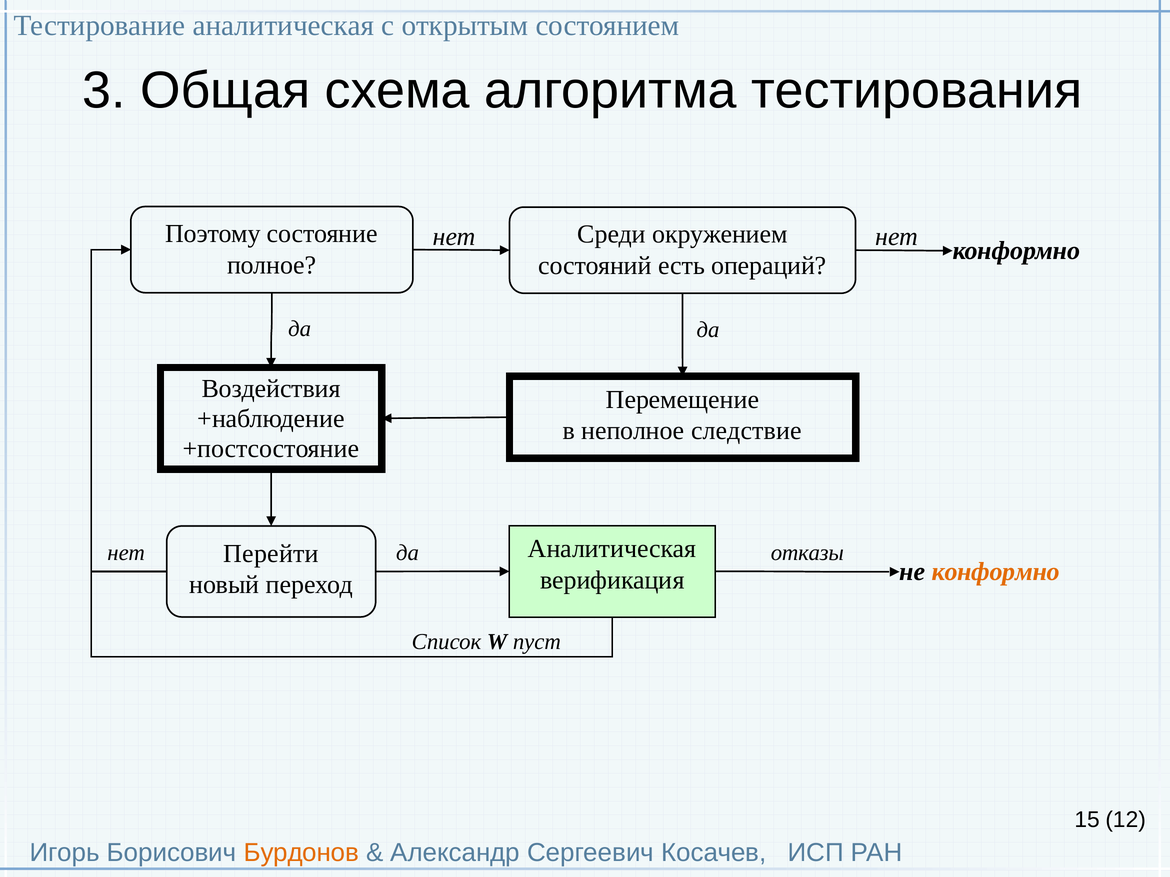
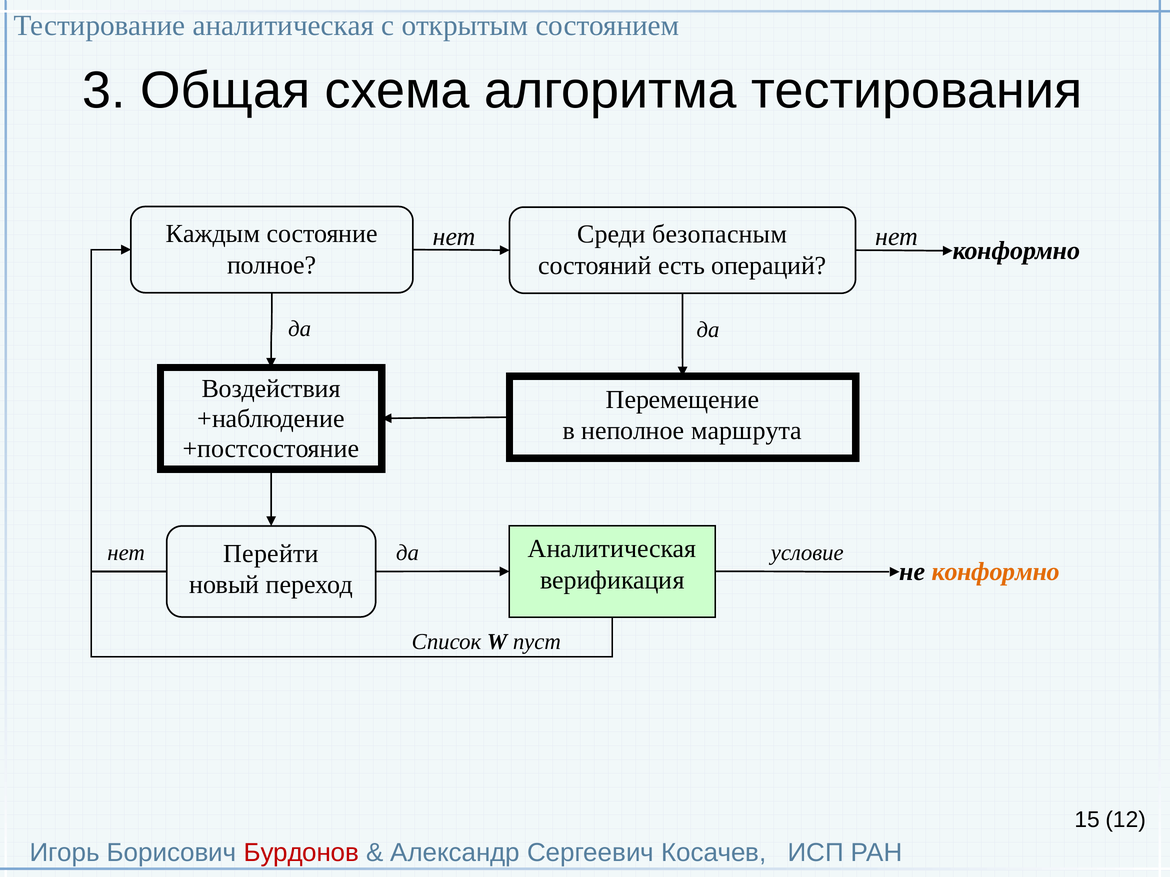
Поэтому: Поэтому -> Каждым
окружением: окружением -> безопасным
следствие: следствие -> маршрута
отказы: отказы -> условие
Бурдонов colour: orange -> red
